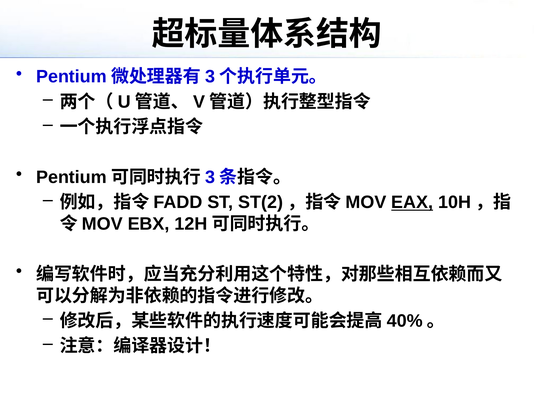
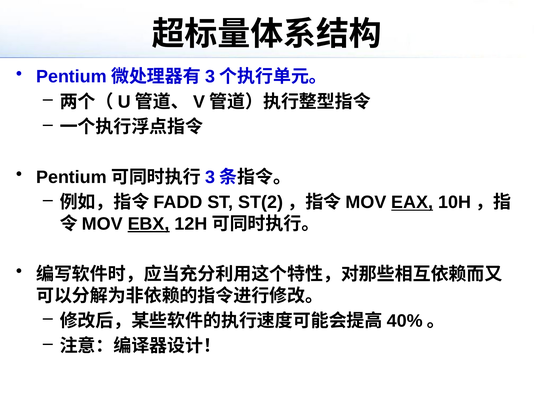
EBX underline: none -> present
